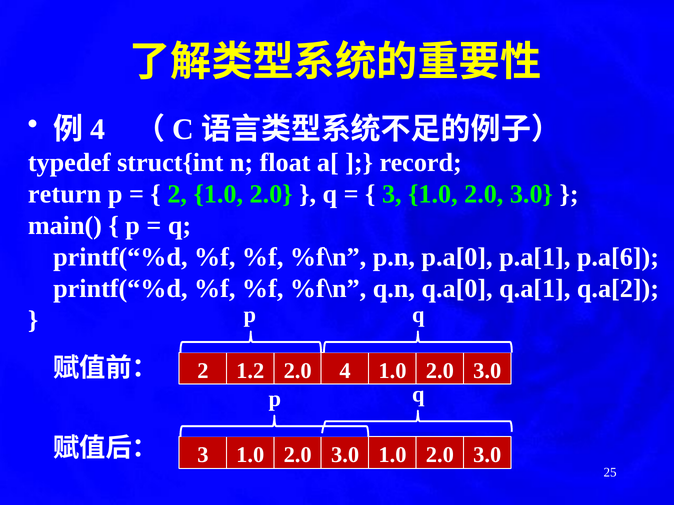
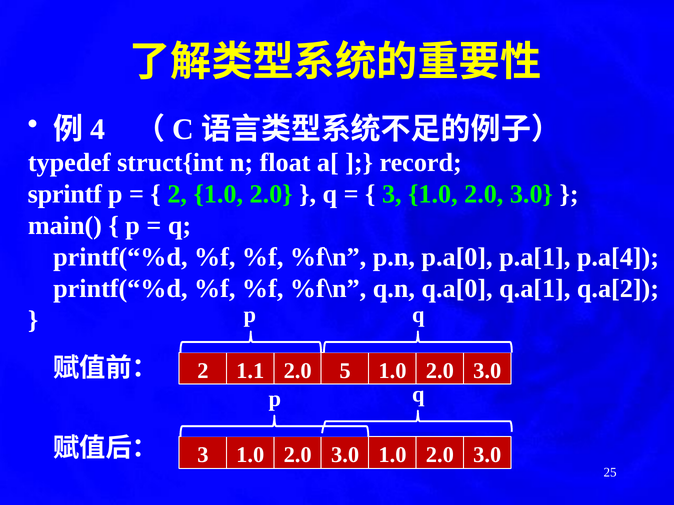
return: return -> sprintf
p.a[6: p.a[6 -> p.a[4
1.2: 1.2 -> 1.1
2.0 4: 4 -> 5
